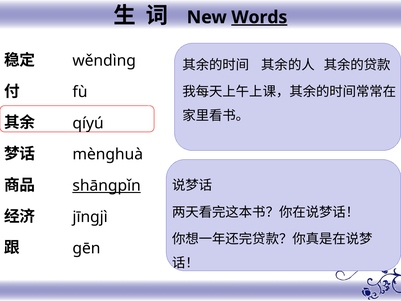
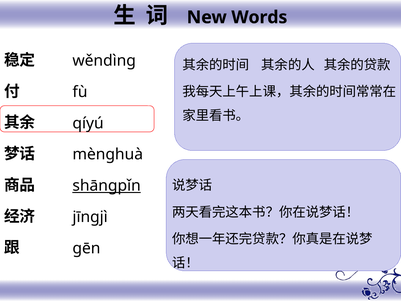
Words underline: present -> none
